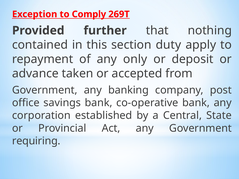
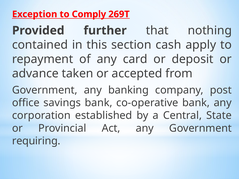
duty: duty -> cash
only: only -> card
